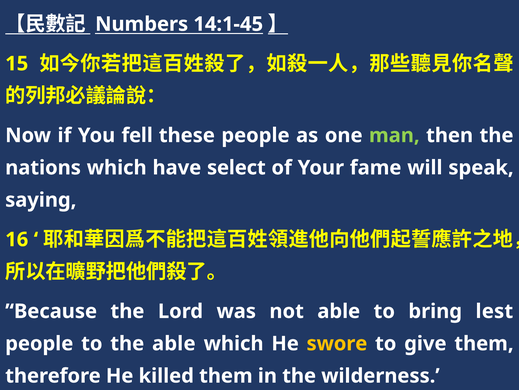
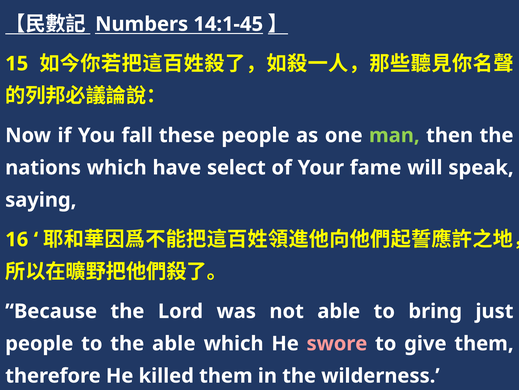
fell: fell -> fall
lest: lest -> just
swore colour: yellow -> pink
